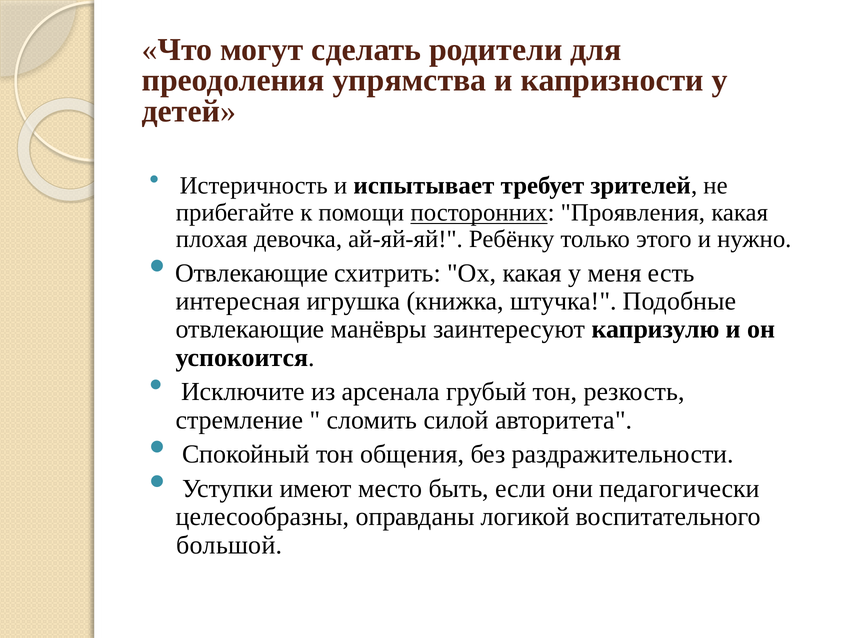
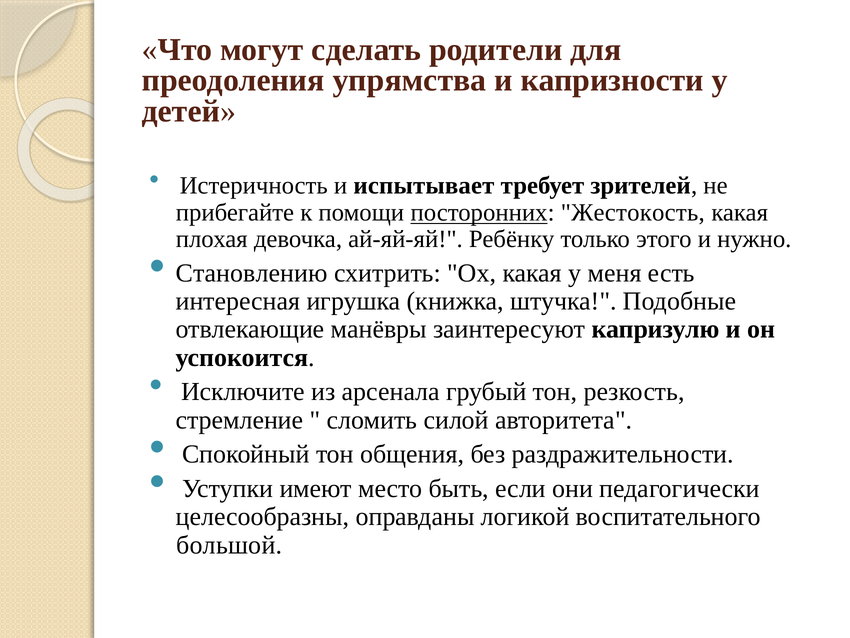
Проявления: Проявления -> Жестокость
Отвлекающие at (252, 273): Отвлекающие -> Становлению
